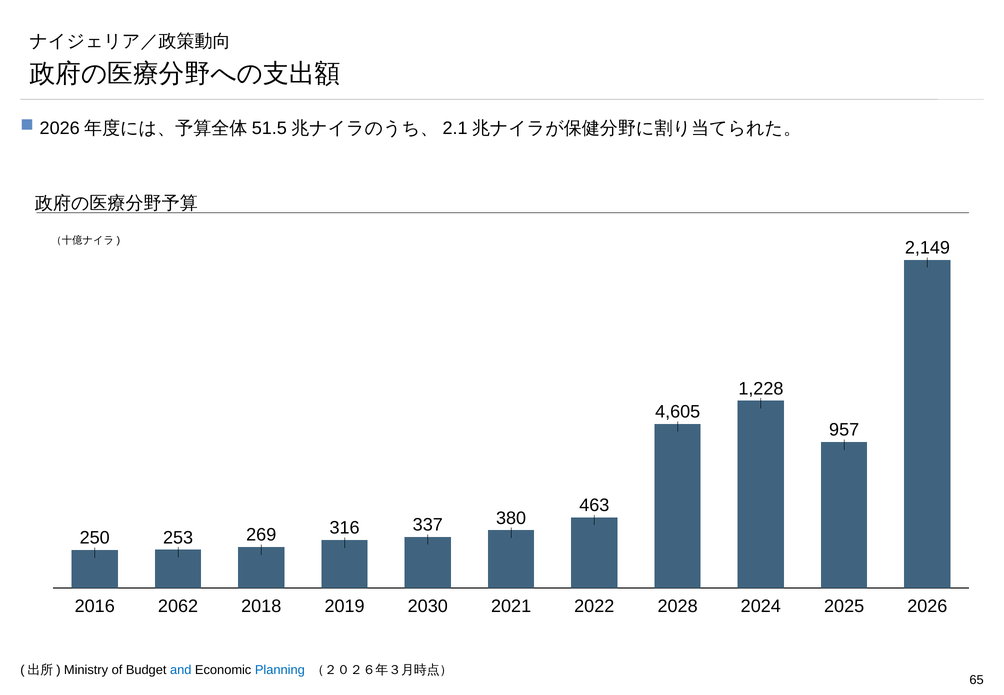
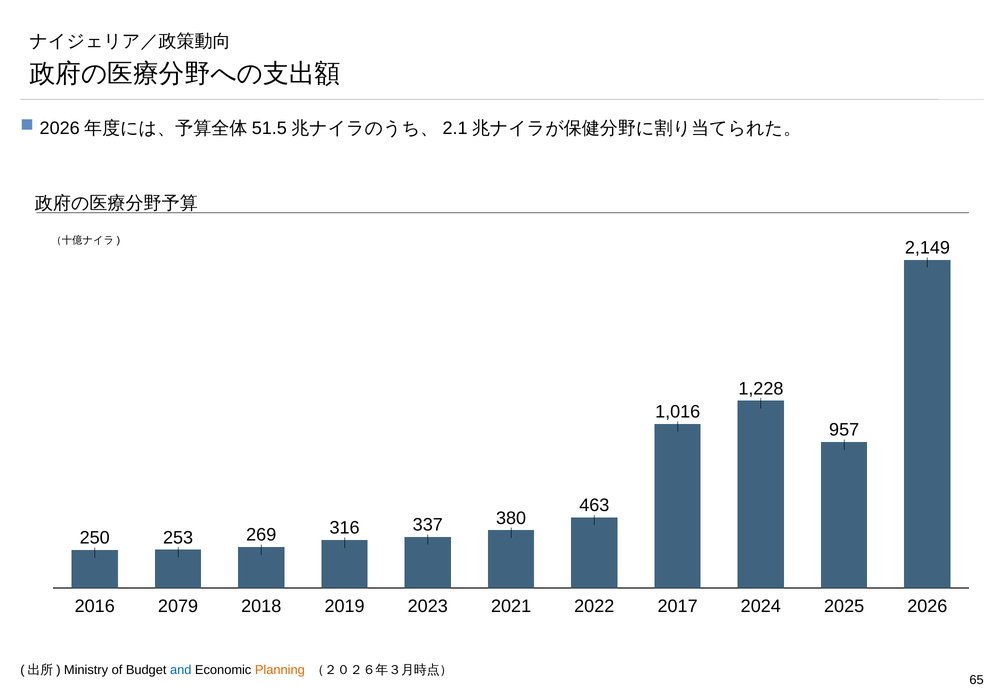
4,605: 4,605 -> 1,016
2062: 2062 -> 2079
2030: 2030 -> 2023
2028: 2028 -> 2017
Planning colour: blue -> orange
